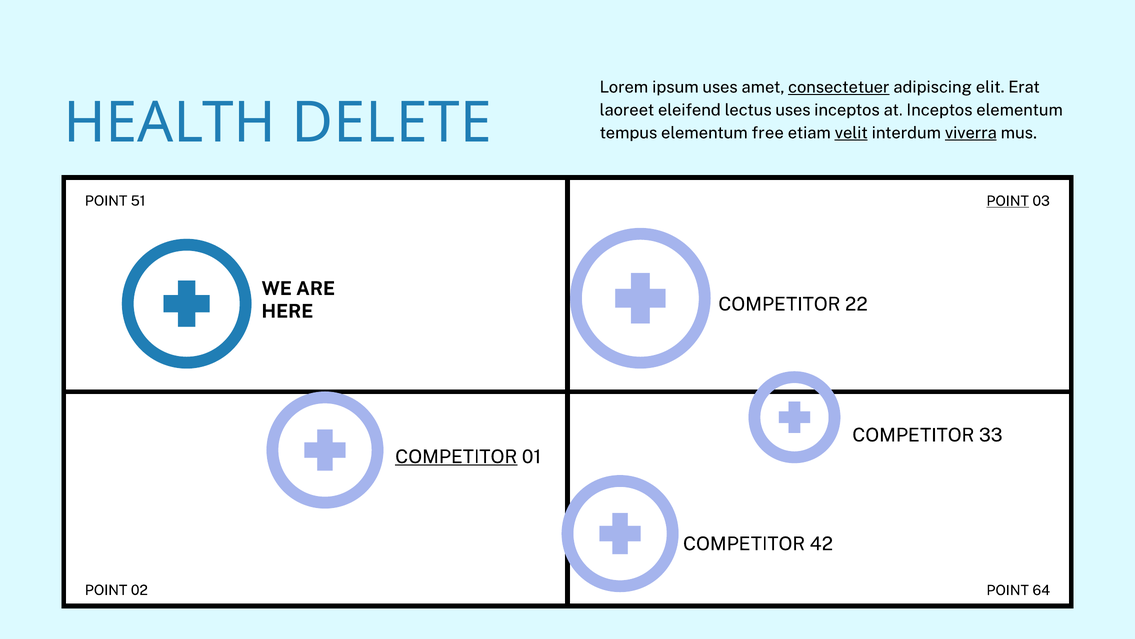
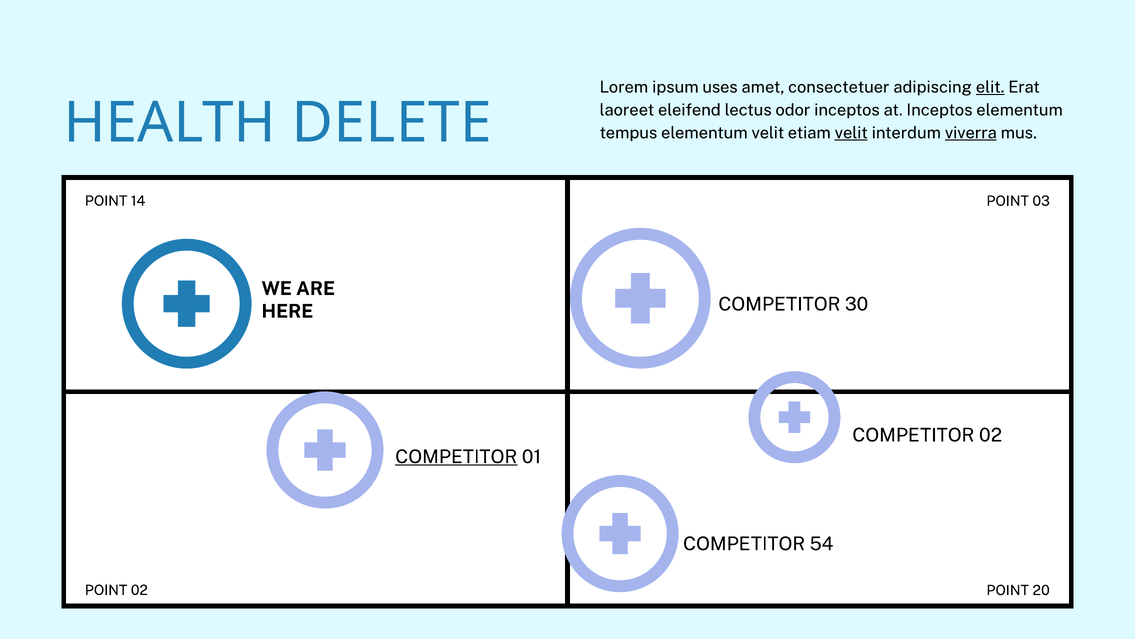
consectetuer underline: present -> none
elit underline: none -> present
lectus uses: uses -> odor
elementum free: free -> velit
51: 51 -> 14
POINT at (1008, 201) underline: present -> none
22: 22 -> 30
COMPETITOR 33: 33 -> 02
42: 42 -> 54
64: 64 -> 20
